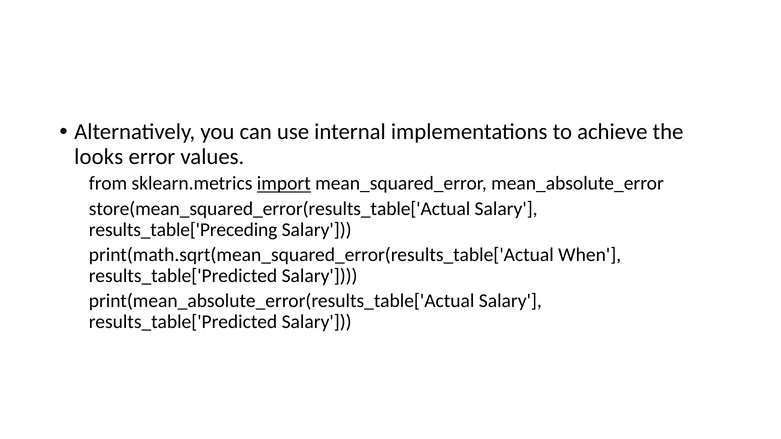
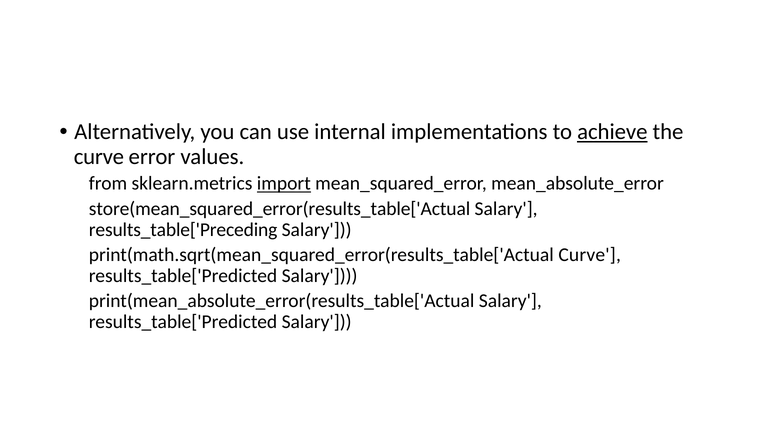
achieve underline: none -> present
looks at (99, 157): looks -> curve
print(math.sqrt(mean_squared_error(results_table['Actual When: When -> Curve
